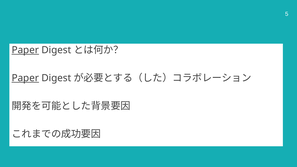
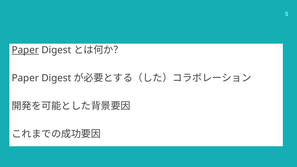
Paper at (25, 78) underline: present -> none
